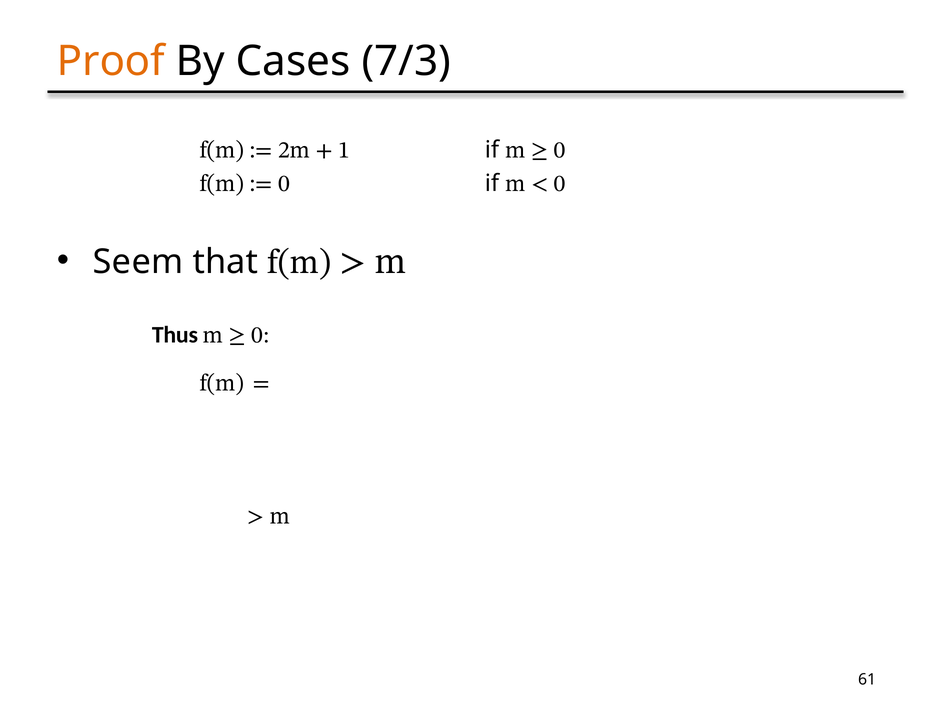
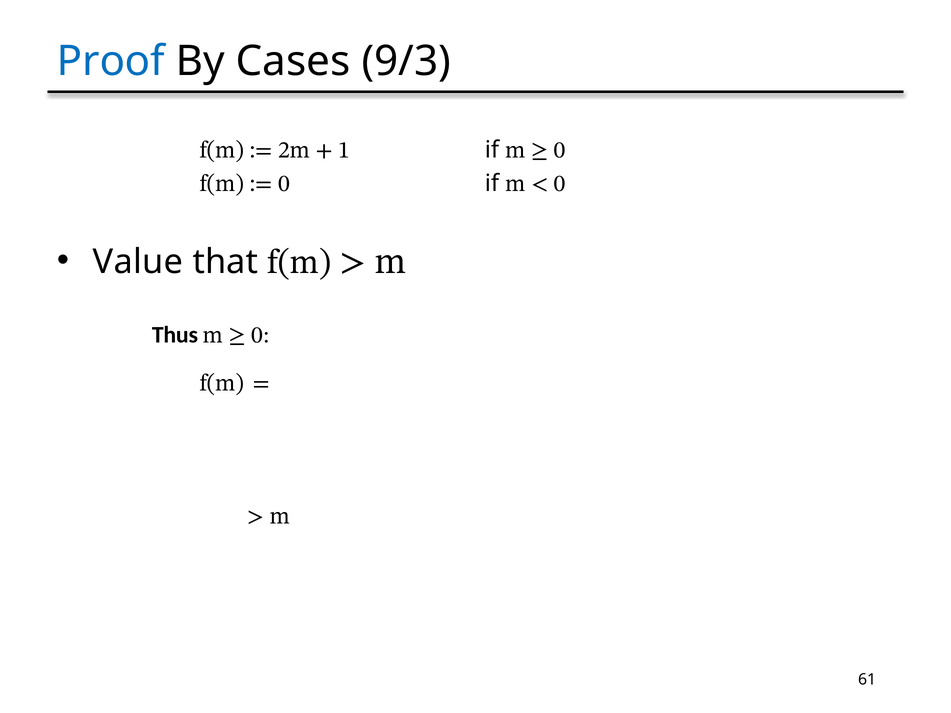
Proof colour: orange -> blue
7/3: 7/3 -> 9/3
Seem: Seem -> Value
